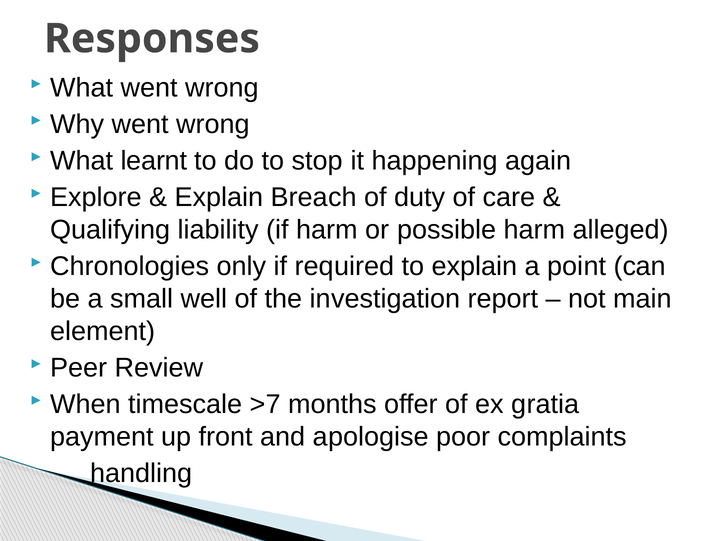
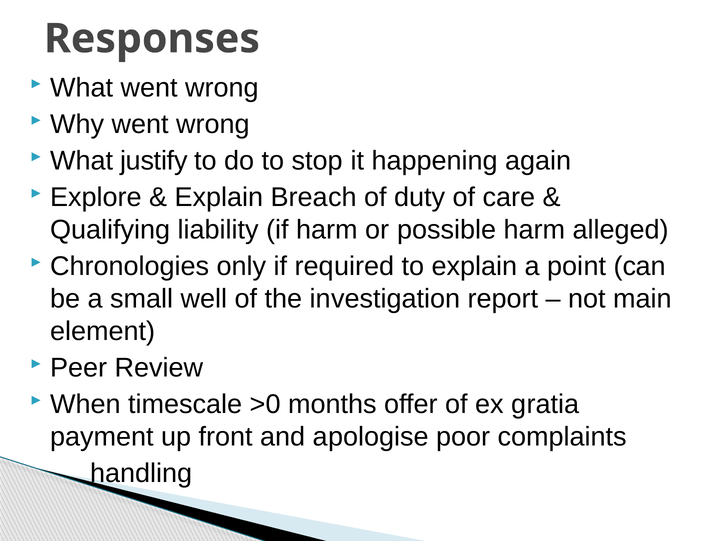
learnt: learnt -> justify
>7: >7 -> >0
